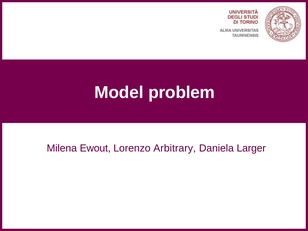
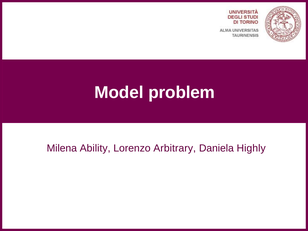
Ewout: Ewout -> Ability
Larger: Larger -> Highly
